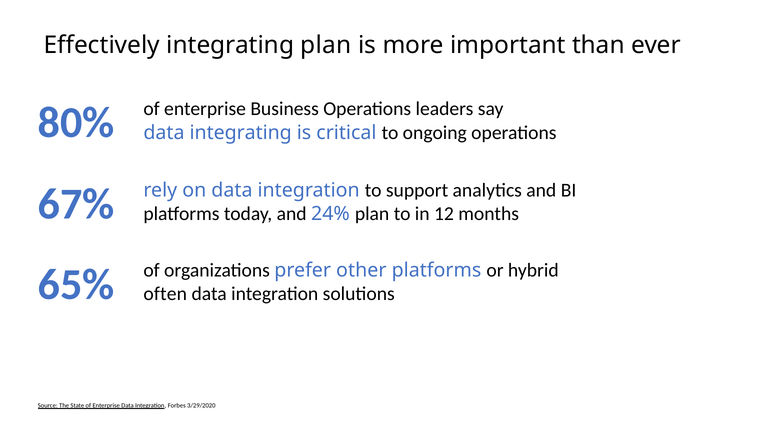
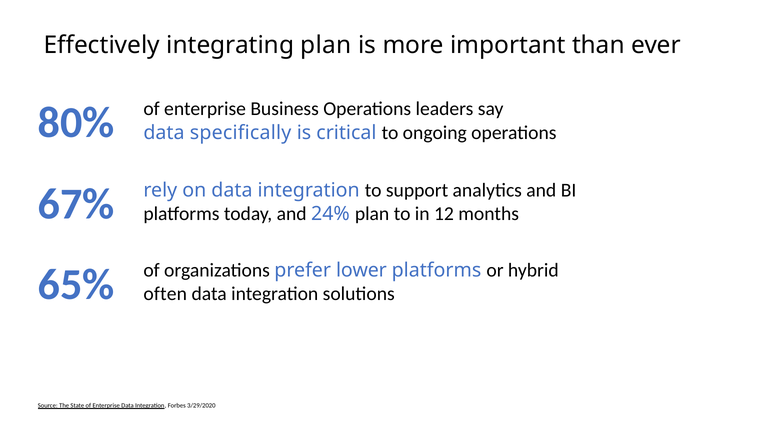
data integrating: integrating -> specifically
other: other -> lower
